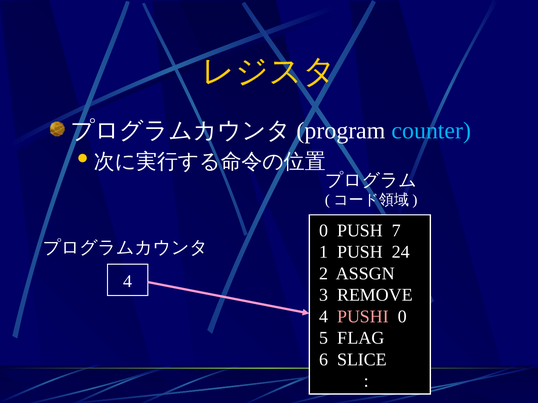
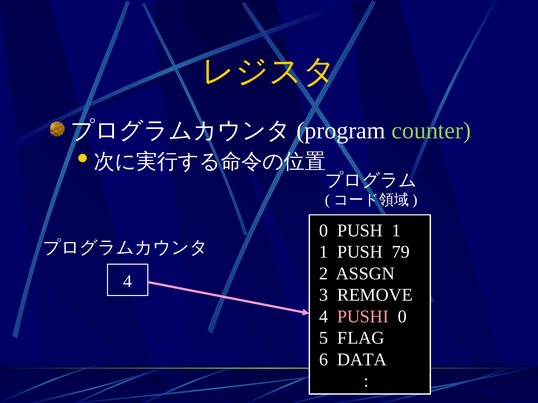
counter colour: light blue -> light green
PUSH 7: 7 -> 1
24: 24 -> 79
SLICE: SLICE -> DATA
